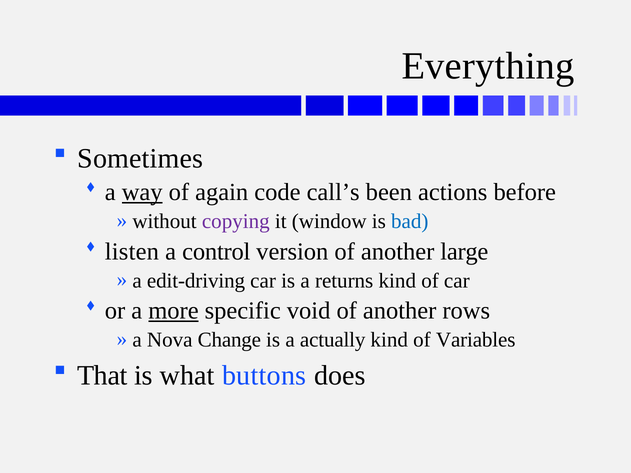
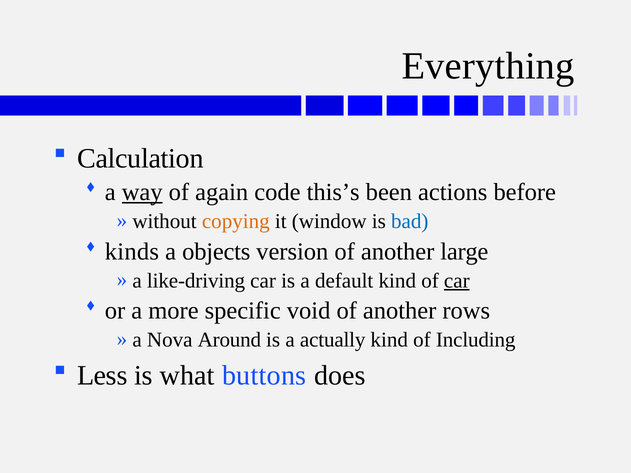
Sometimes: Sometimes -> Calculation
call’s: call’s -> this’s
copying colour: purple -> orange
listen: listen -> kinds
control: control -> objects
edit-driving: edit-driving -> like-driving
returns: returns -> default
car at (457, 281) underline: none -> present
more underline: present -> none
Change: Change -> Around
Variables: Variables -> Including
That: That -> Less
